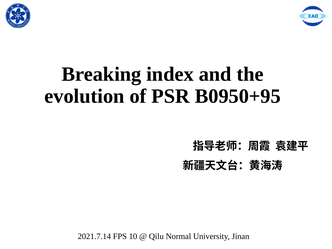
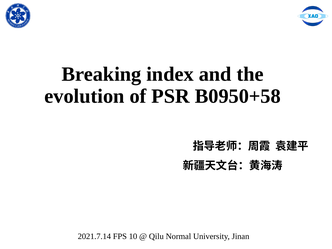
B0950+95: B0950+95 -> B0950+58
